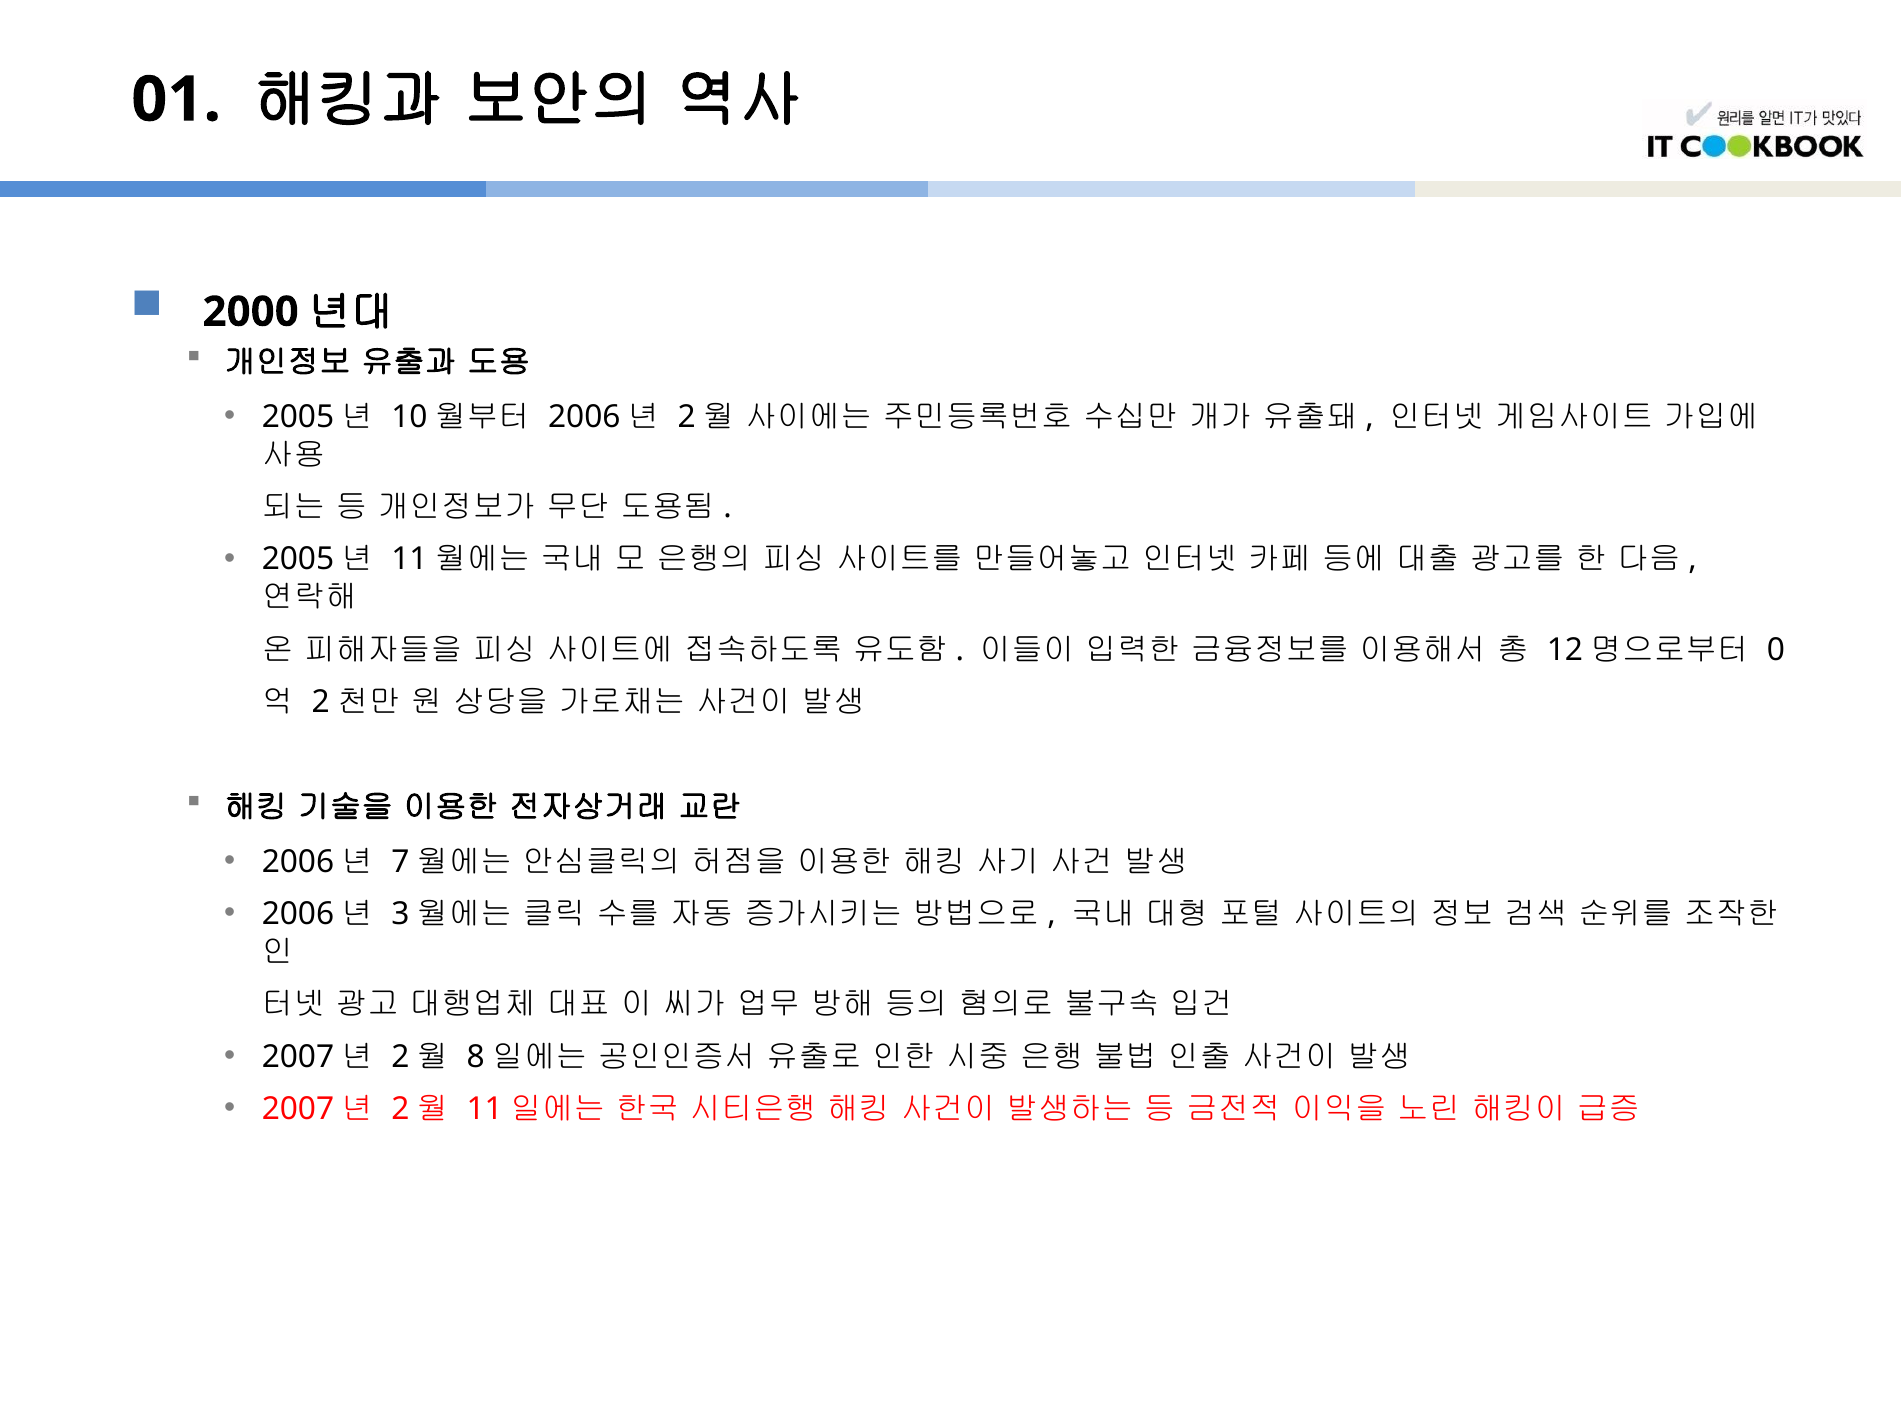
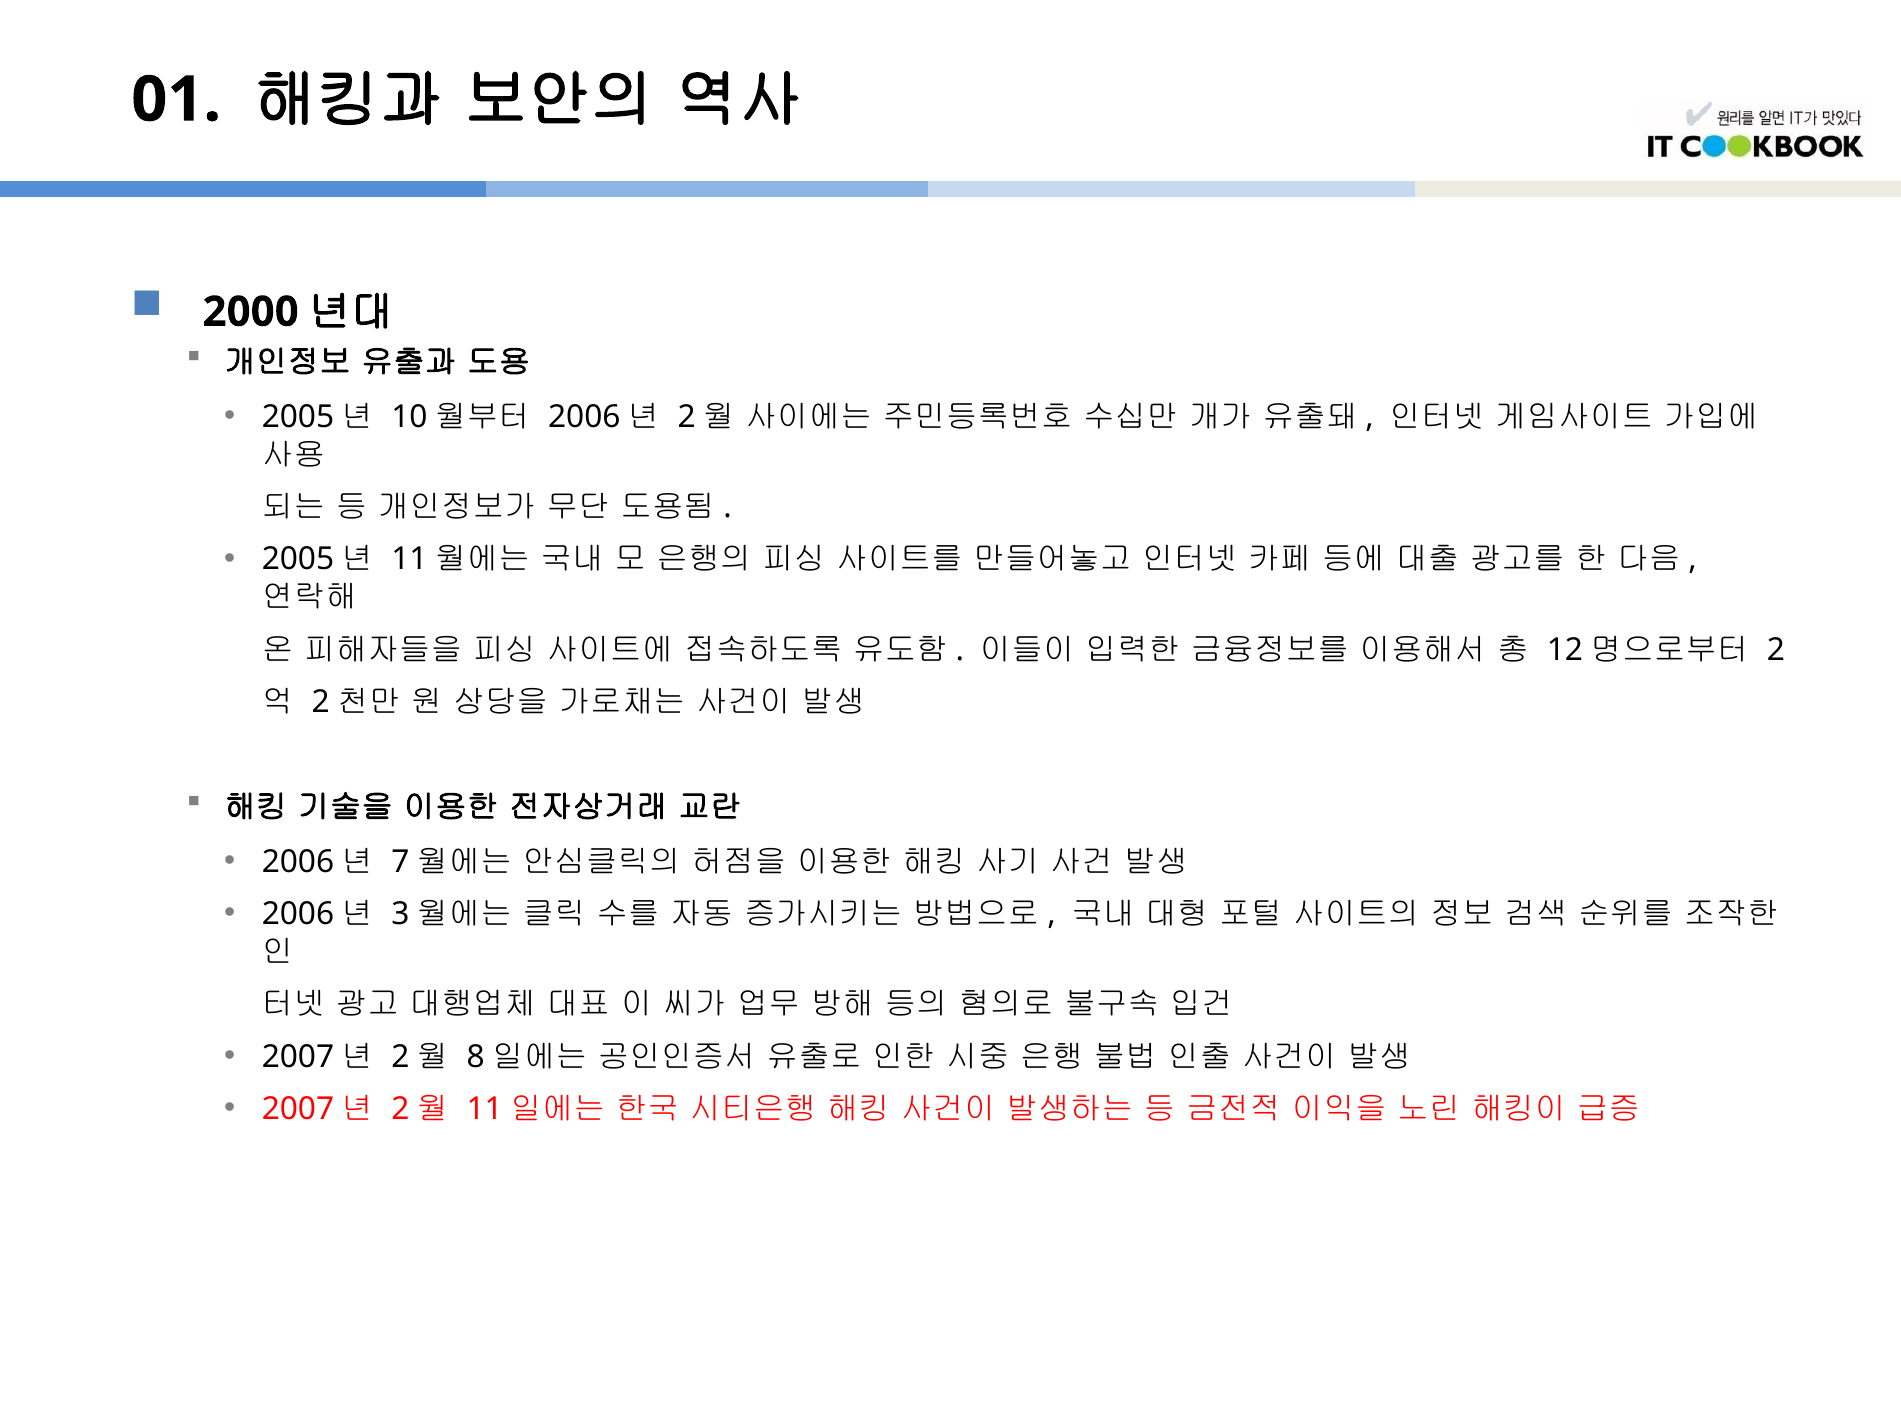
0: 0 -> 2
